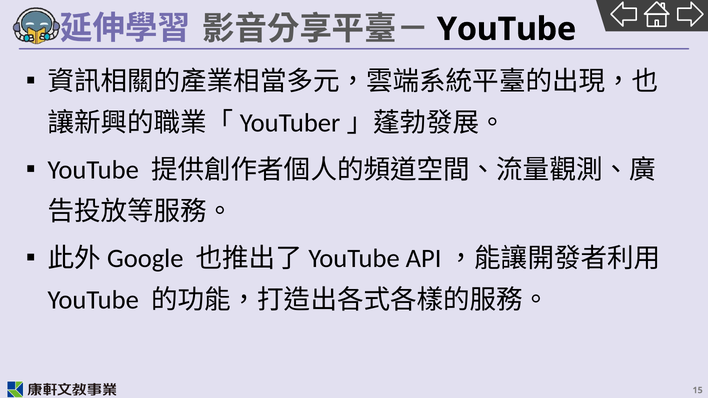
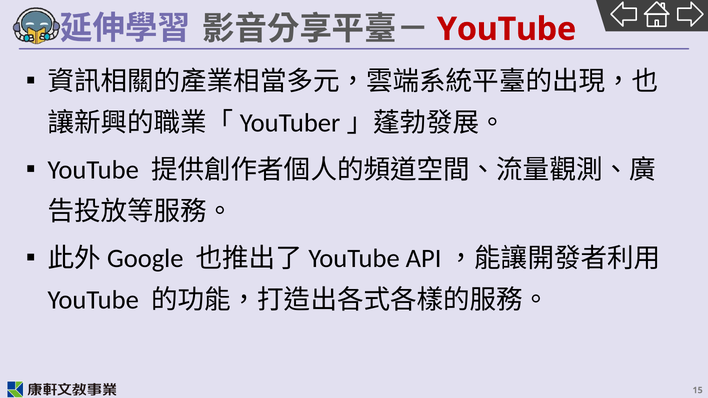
YouTube at (507, 29) colour: black -> red
